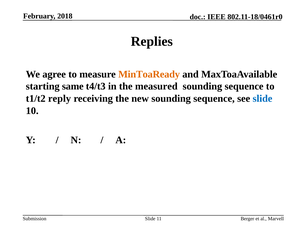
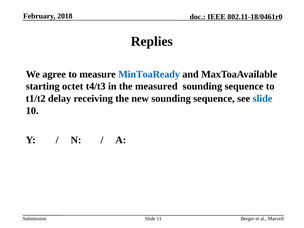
MinToaReady colour: orange -> blue
same: same -> octet
reply: reply -> delay
